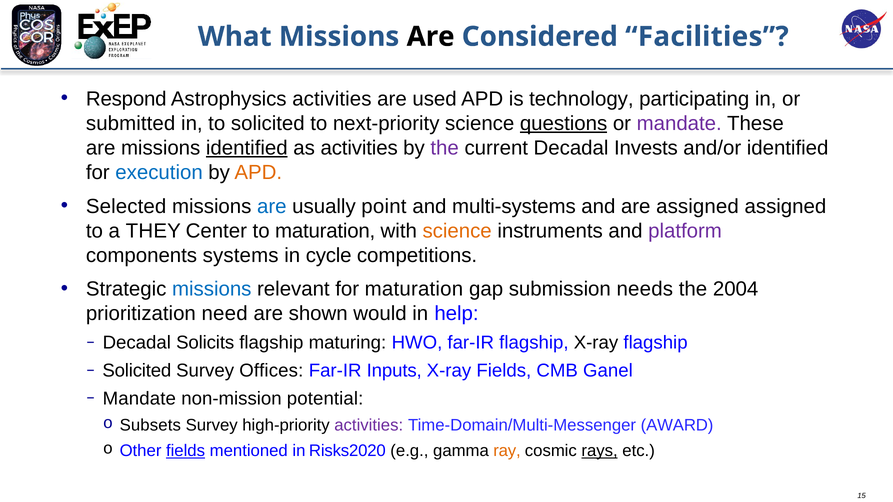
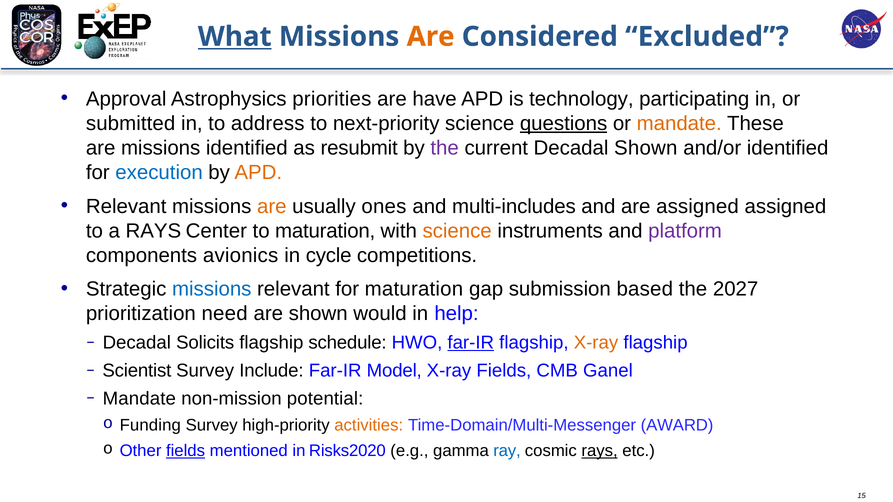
What underline: none -> present
Are at (431, 37) colour: black -> orange
Facilities: Facilities -> Excluded
Respond: Respond -> Approval
Astrophysics activities: activities -> priorities
used: used -> have
to solicited: solicited -> address
mandate at (679, 123) colour: purple -> orange
identified at (247, 148) underline: present -> none
as activities: activities -> resubmit
Decadal Invests: Invests -> Shown
Selected at (126, 206): Selected -> Relevant
are at (272, 206) colour: blue -> orange
point: point -> ones
multi-systems: multi-systems -> multi-includes
a THEY: THEY -> RAYS
systems: systems -> avionics
needs: needs -> based
2004: 2004 -> 2027
maturing: maturing -> schedule
far-IR at (471, 343) underline: none -> present
X-ray at (596, 343) colour: black -> orange
Solicited at (137, 371): Solicited -> Scientist
Offices: Offices -> Include
Inputs: Inputs -> Model
Subsets: Subsets -> Funding
activities at (369, 425) colour: purple -> orange
ray colour: orange -> blue
